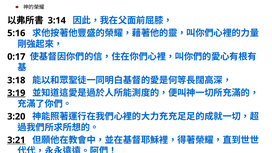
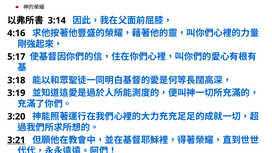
5:16: 5:16 -> 4:16
0:17: 0:17 -> 5:17
3:19 underline: present -> none
